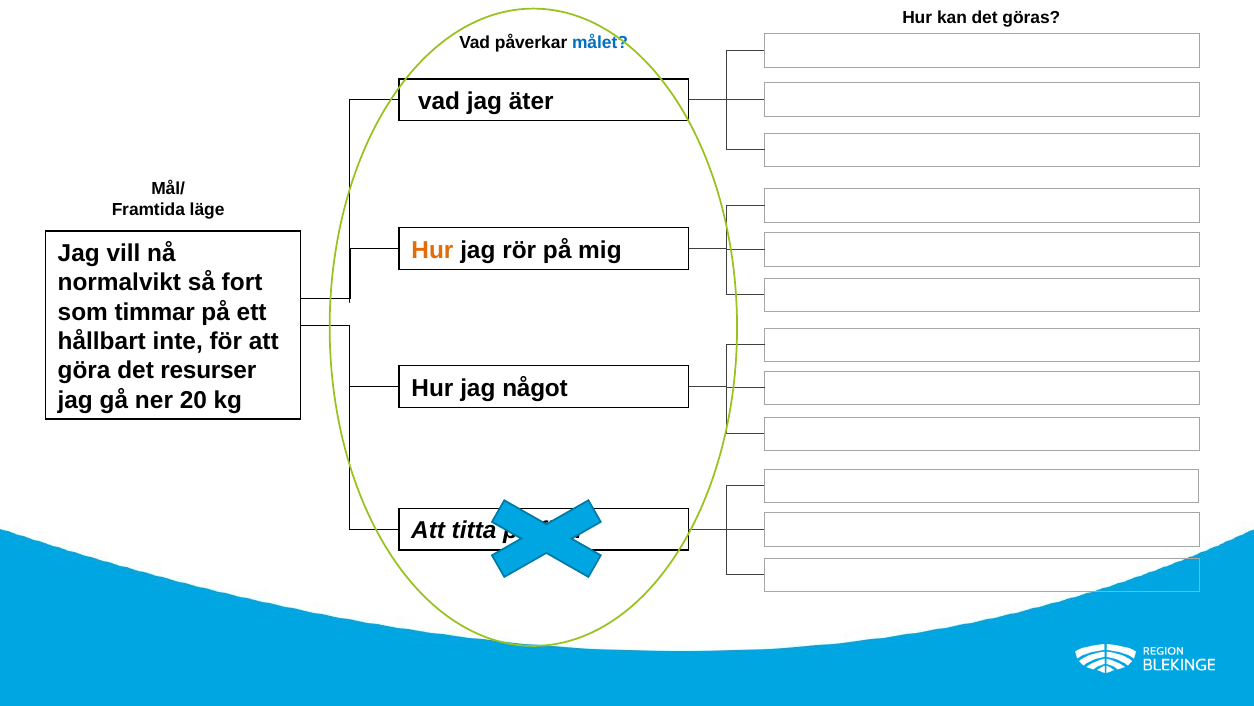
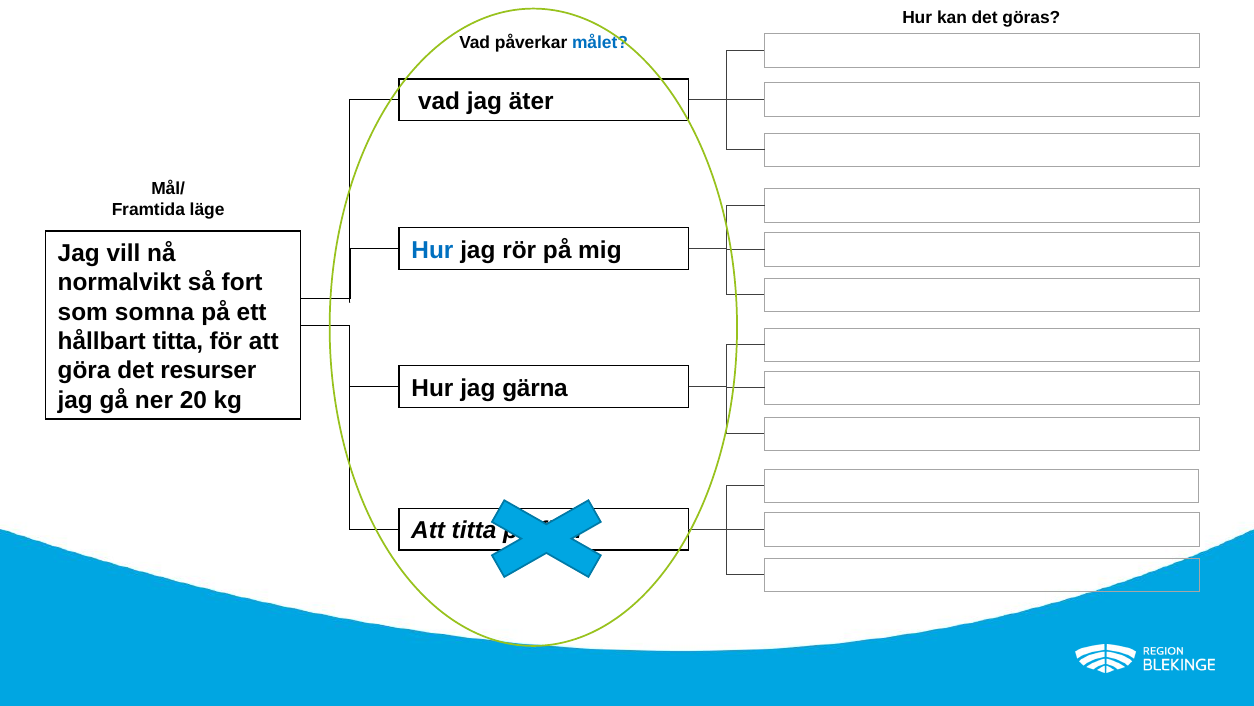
Hur at (432, 250) colour: orange -> blue
timmar: timmar -> somna
hållbart inte: inte -> titta
något: något -> gärna
